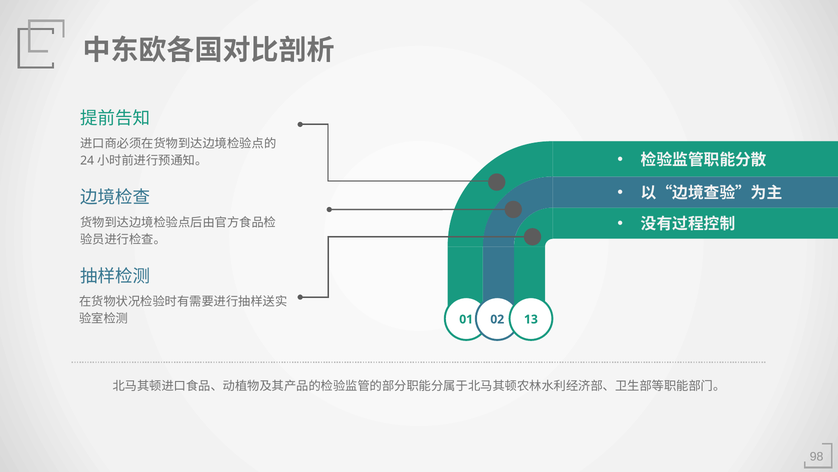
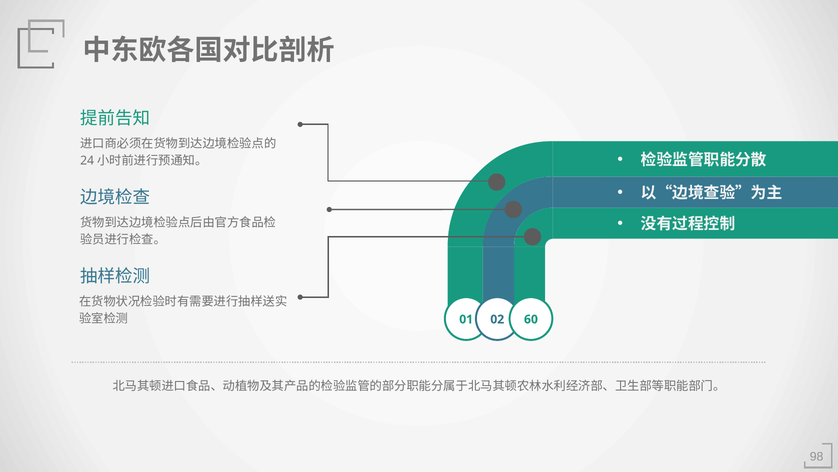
13: 13 -> 60
